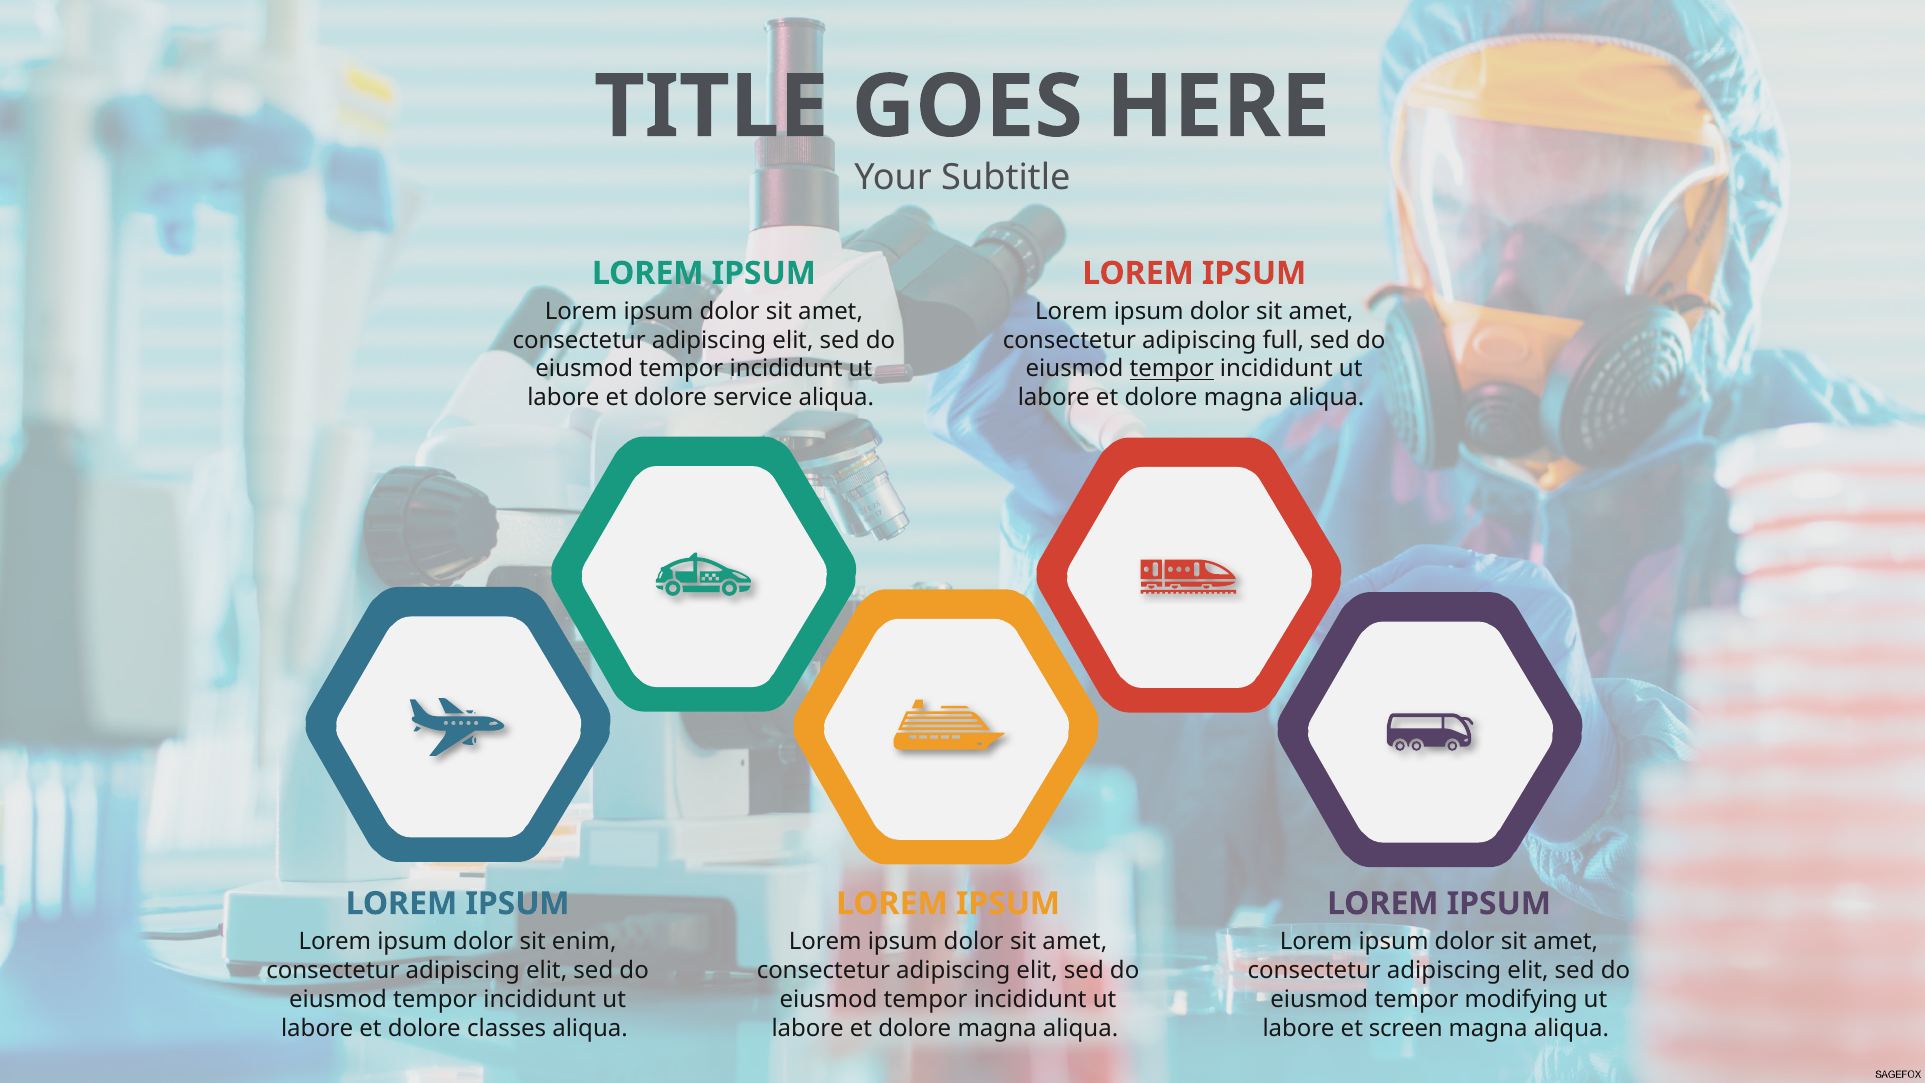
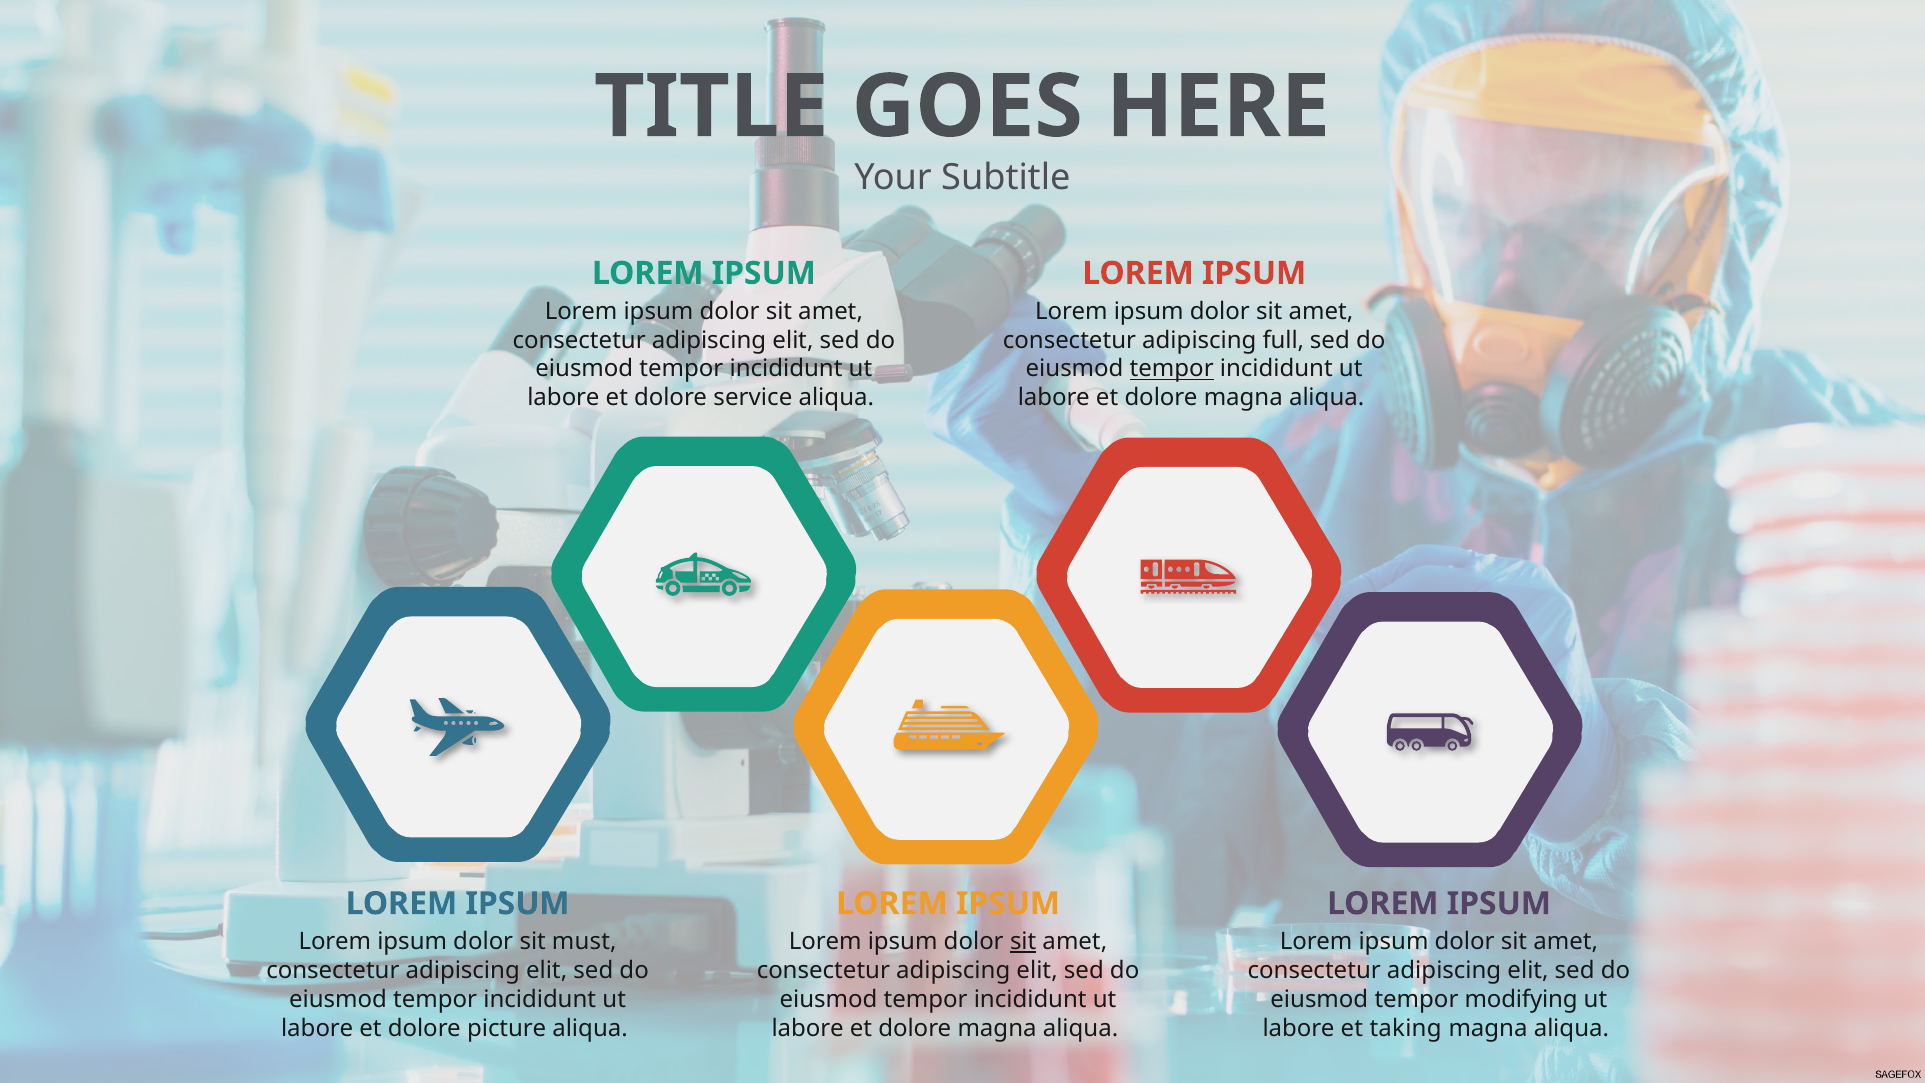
enim: enim -> must
sit at (1023, 941) underline: none -> present
classes: classes -> picture
screen: screen -> taking
